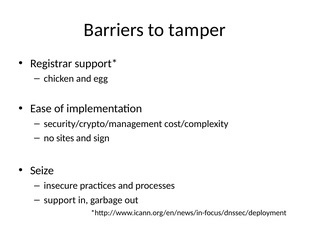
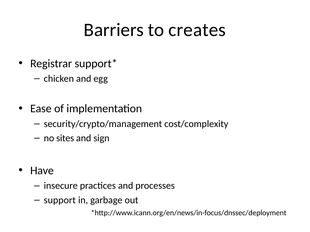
tamper: tamper -> creates
Seize: Seize -> Have
